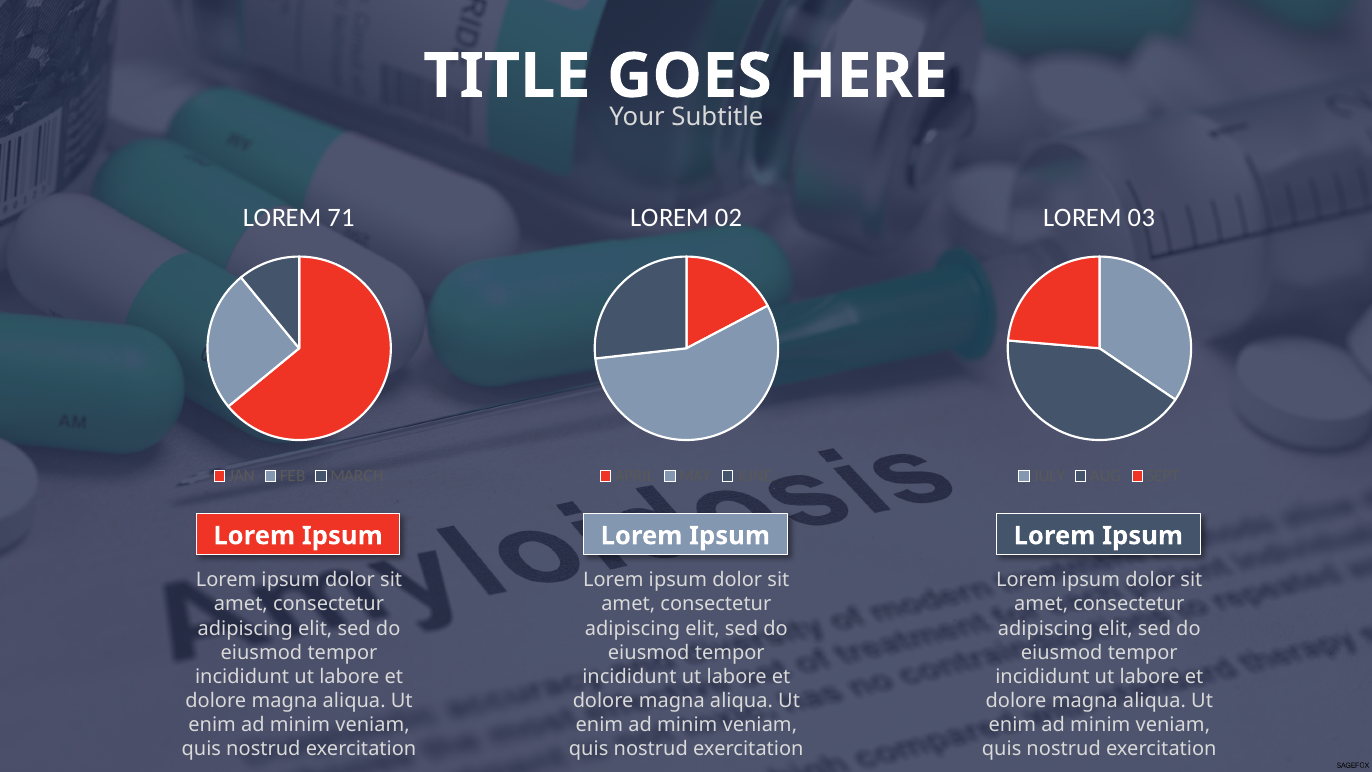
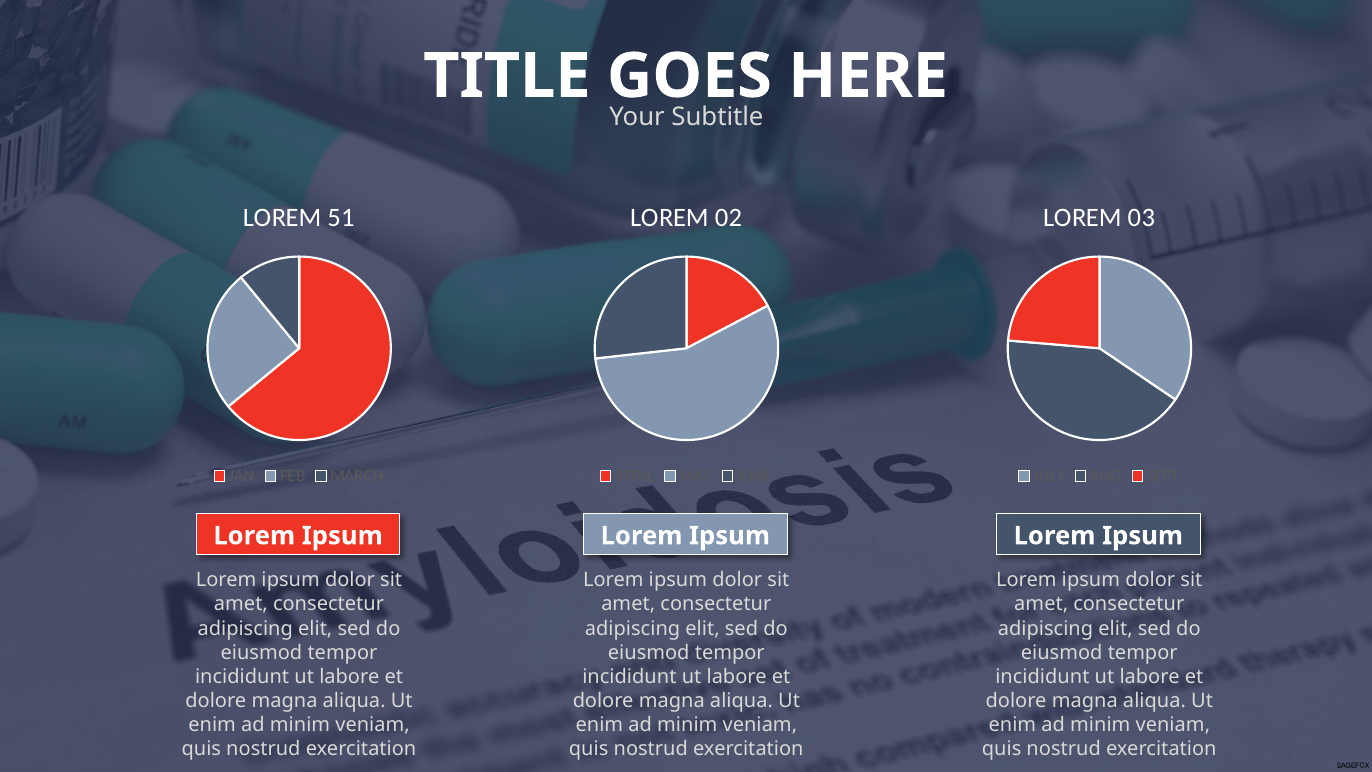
71: 71 -> 51
